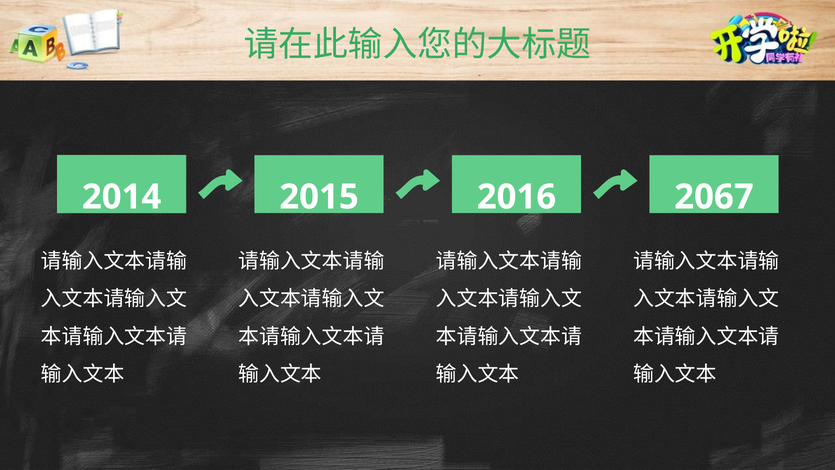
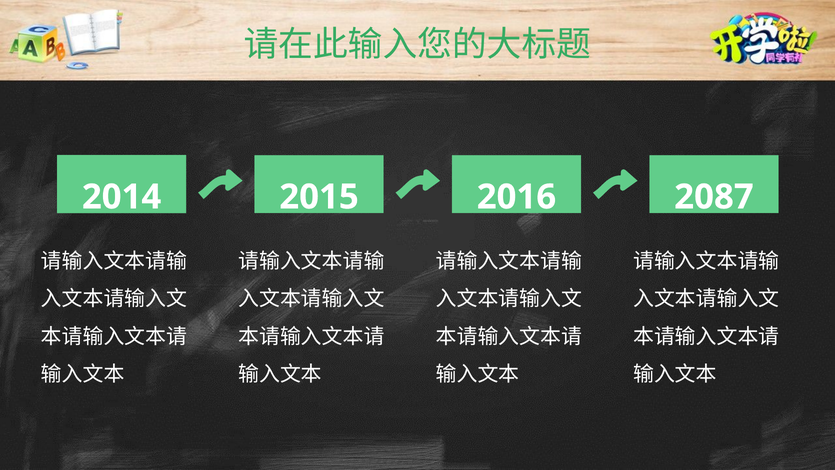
2067: 2067 -> 2087
